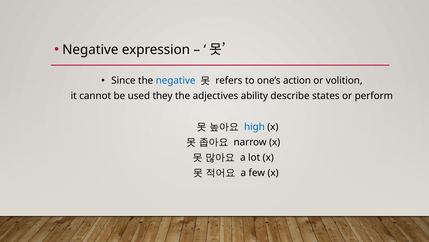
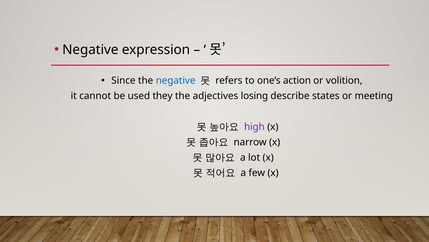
ability: ability -> losing
perform: perform -> meeting
high colour: blue -> purple
